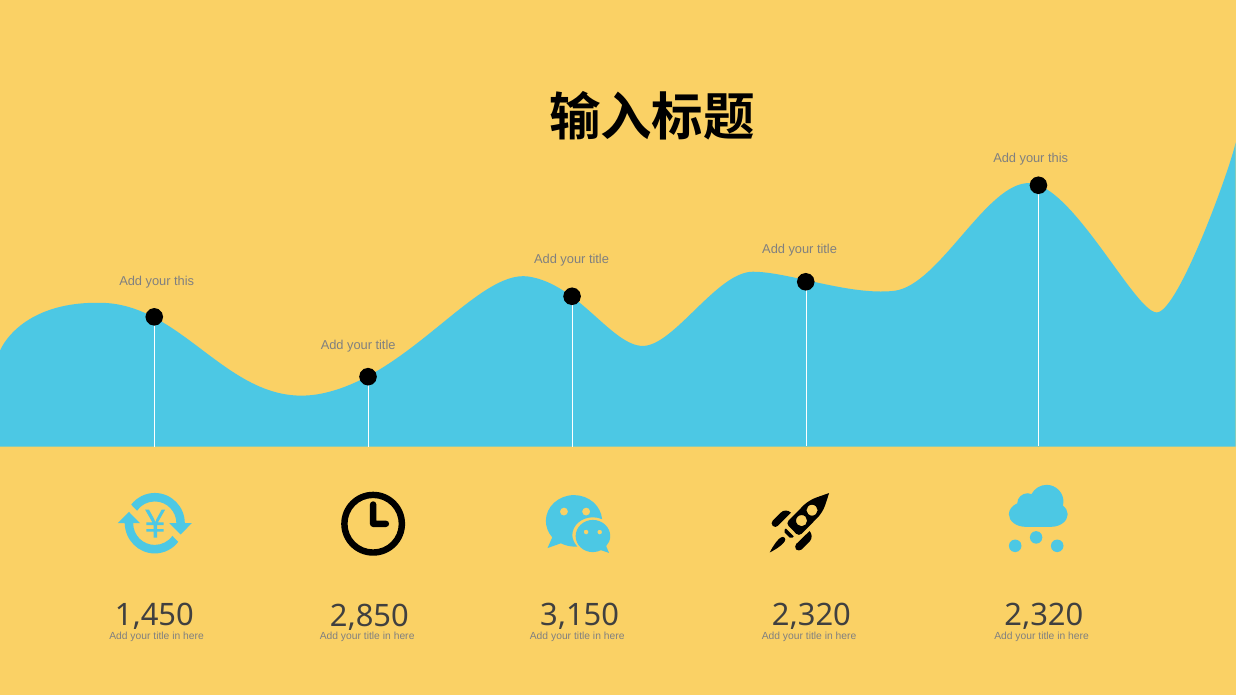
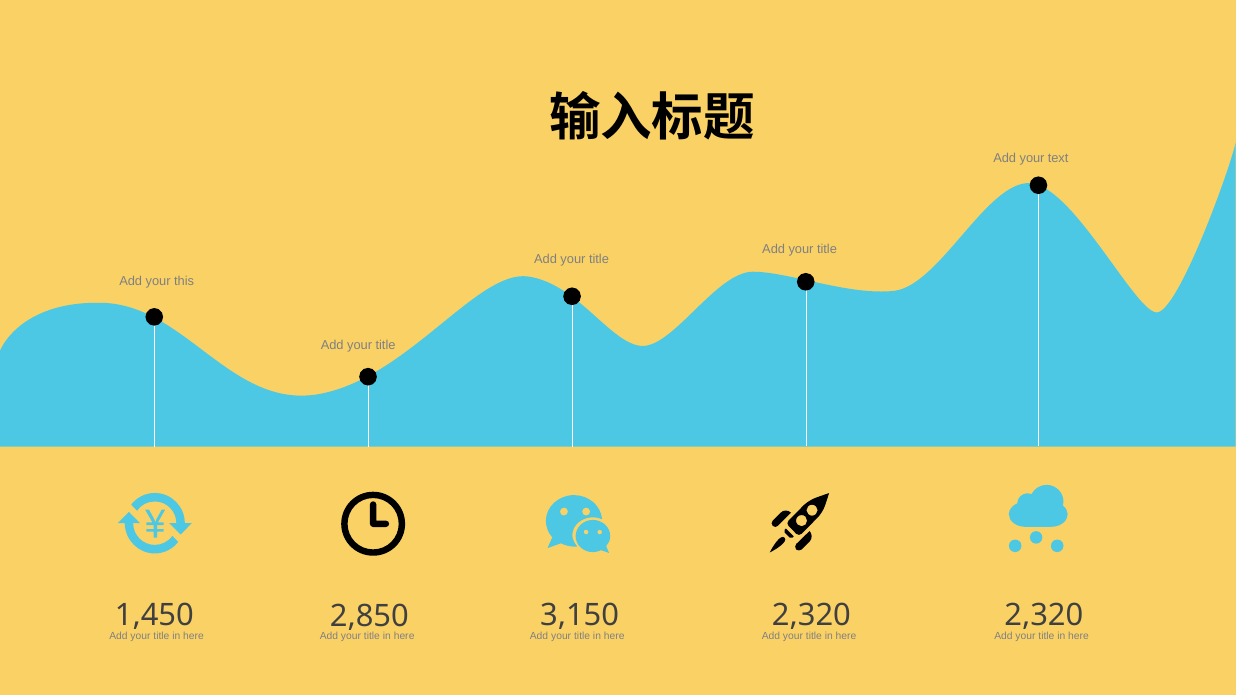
this at (1058, 158): this -> text
